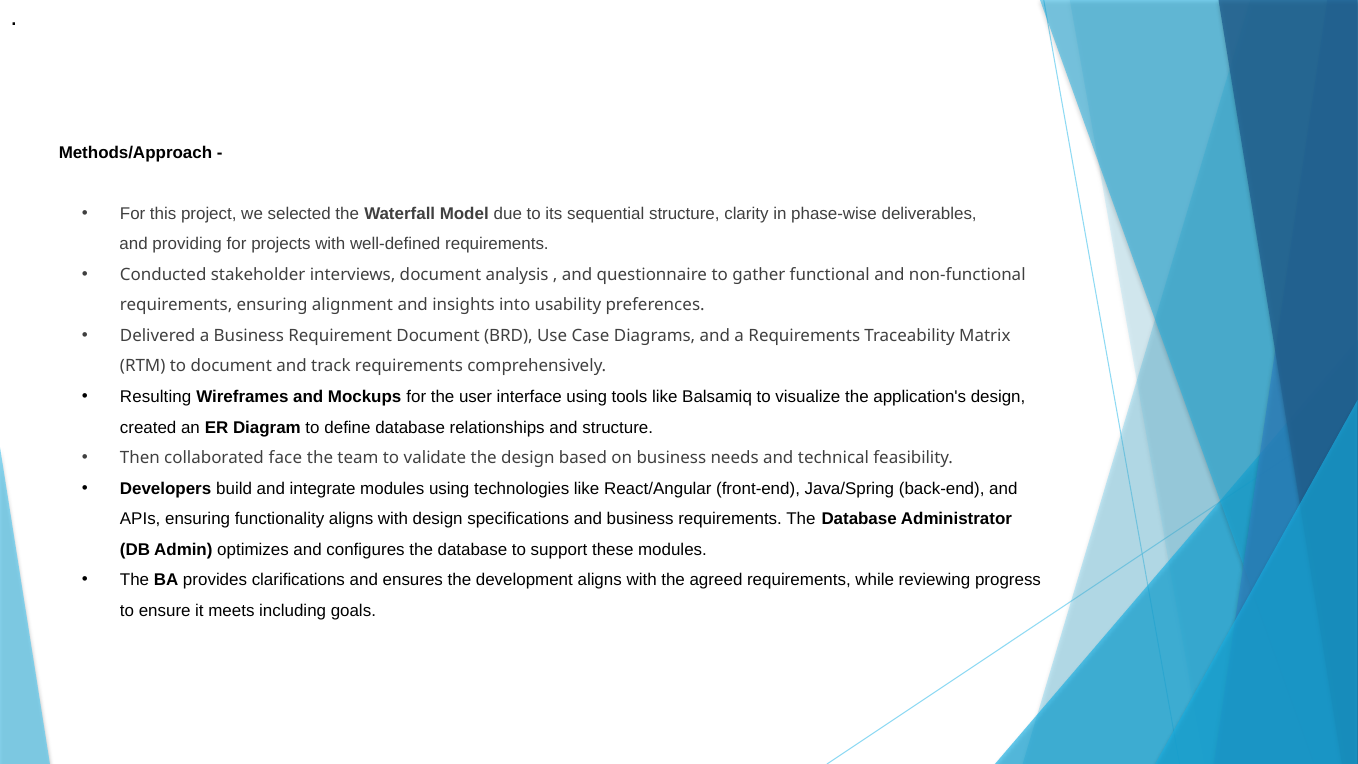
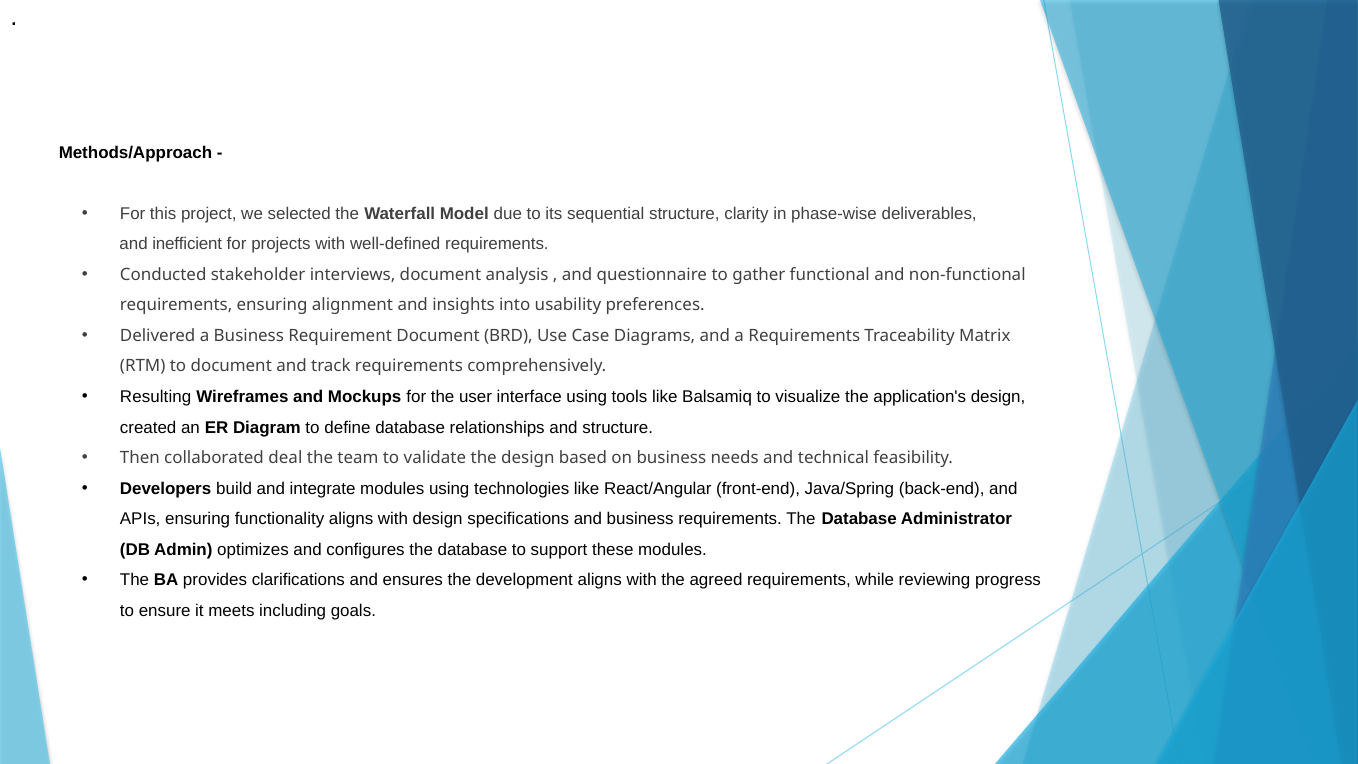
providing: providing -> inefficient
face: face -> deal
